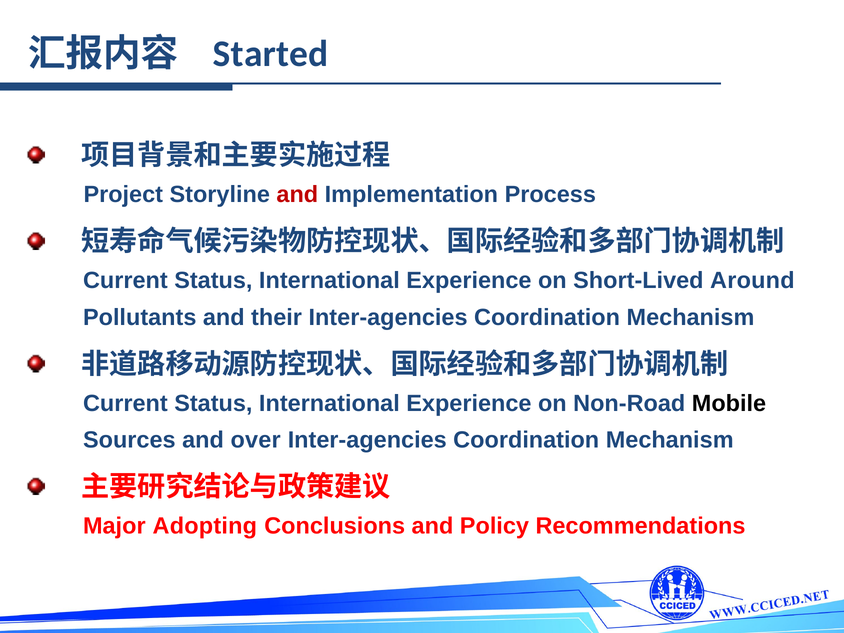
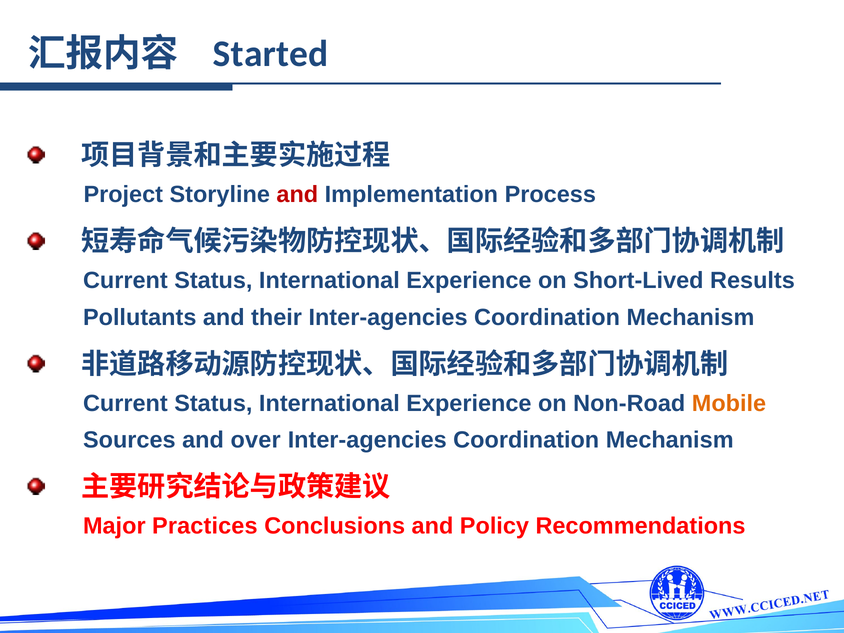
Around: Around -> Results
Mobile colour: black -> orange
Adopting: Adopting -> Practices
